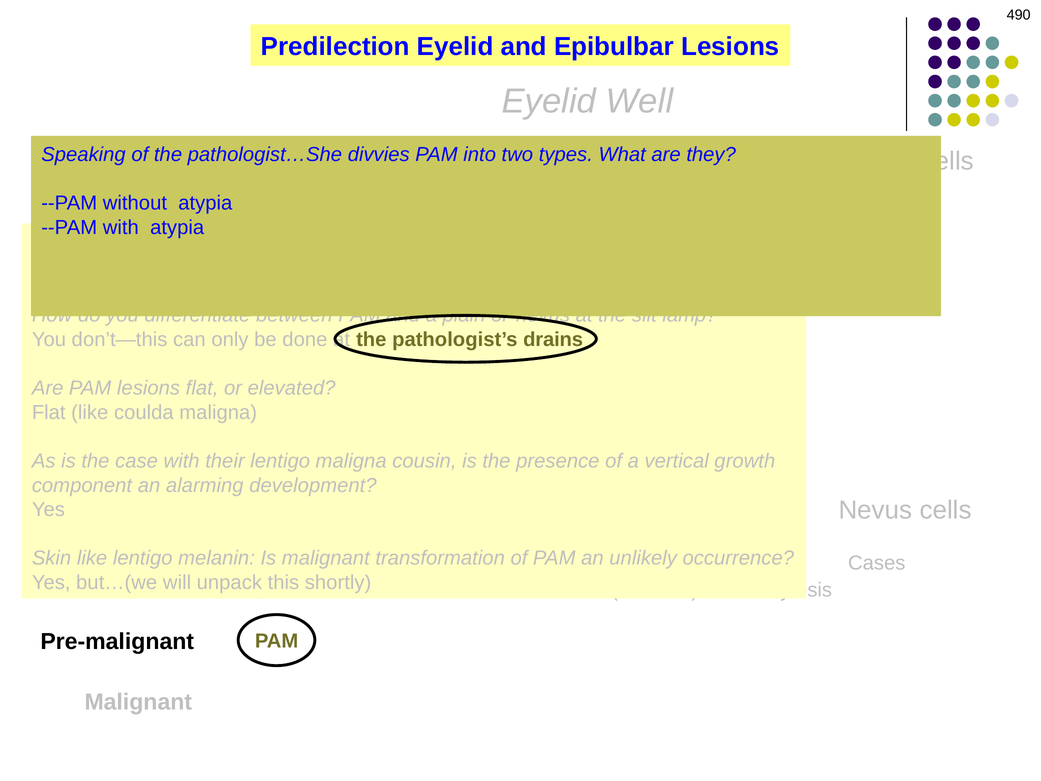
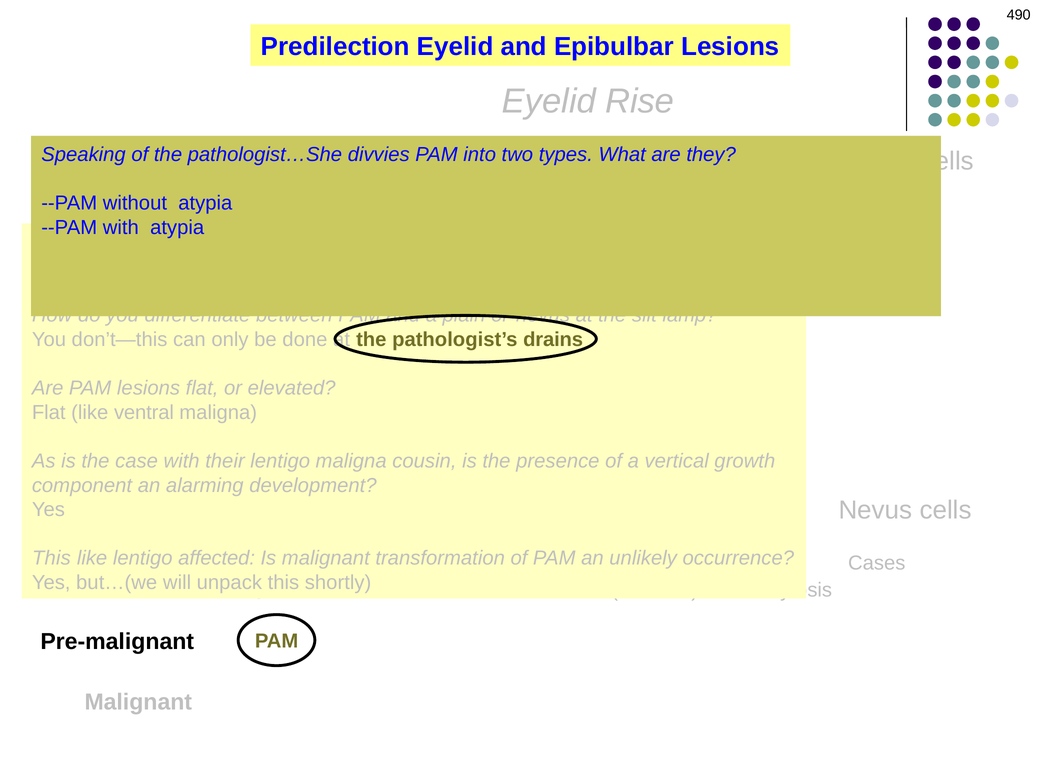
Well: Well -> Rise
coulda: coulda -> ventral
Skin at (52, 558): Skin -> This
melanin: melanin -> affected
